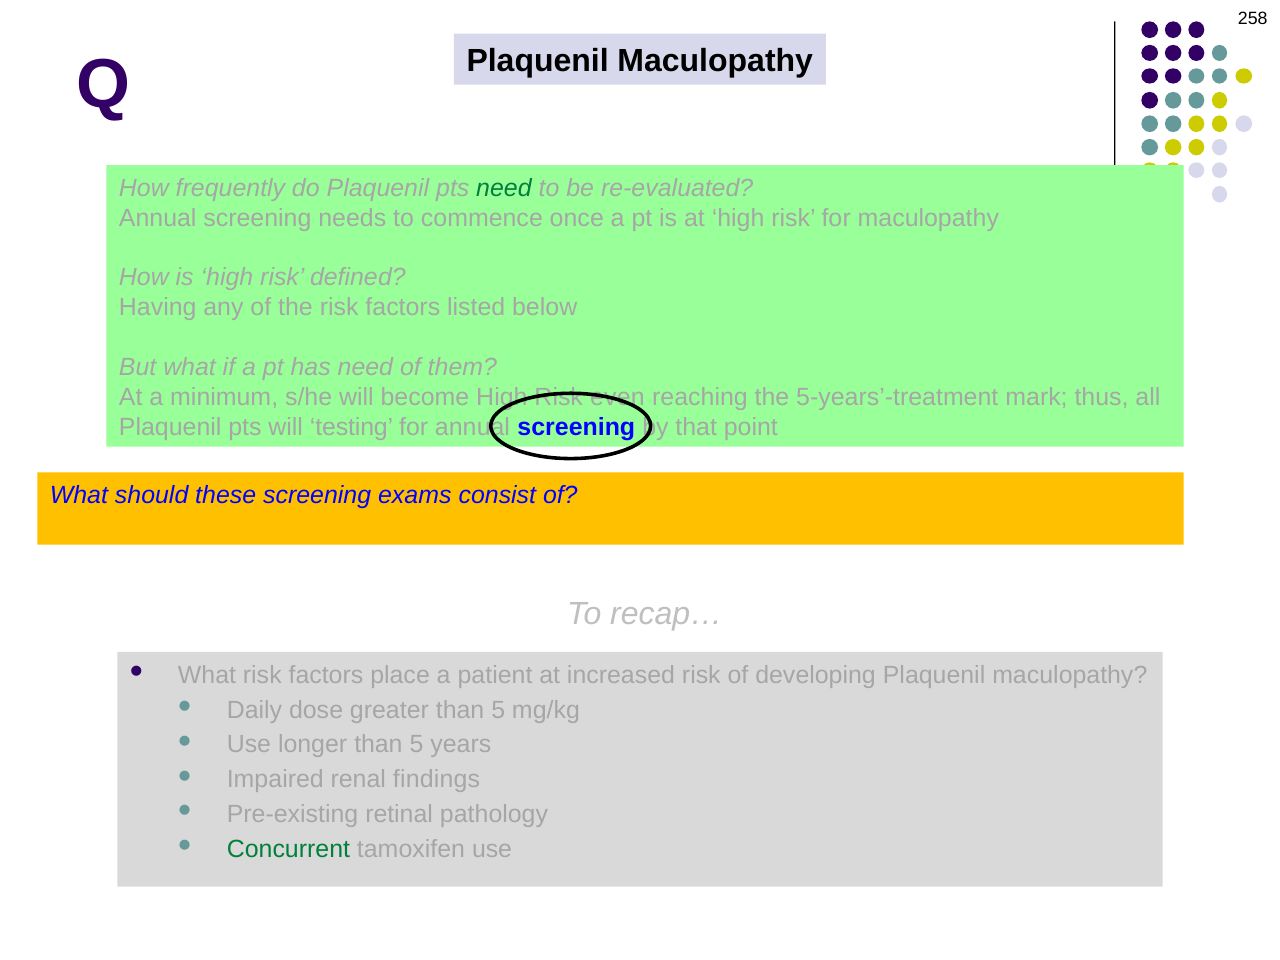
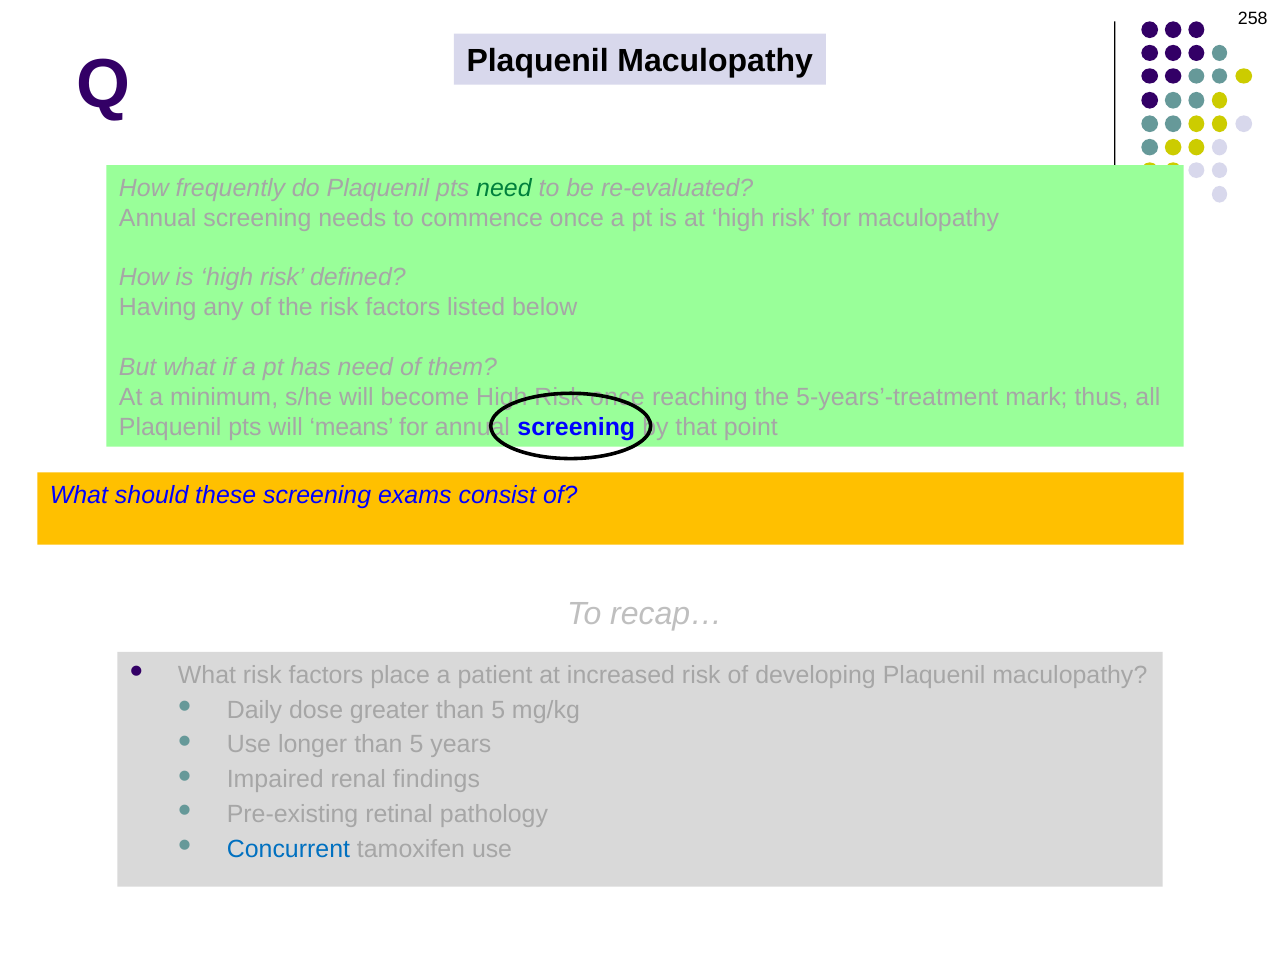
Risk even: even -> once
will testing: testing -> means
Concurrent colour: green -> blue
